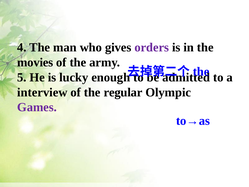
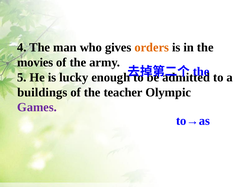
orders colour: purple -> orange
interview: interview -> buildings
regular: regular -> teacher
